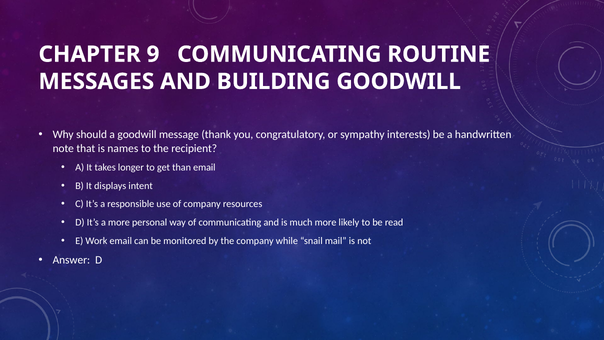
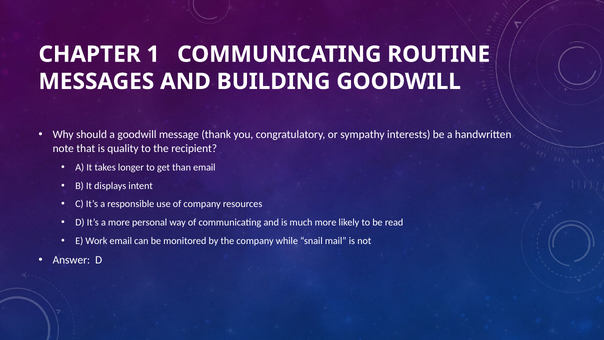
9: 9 -> 1
names: names -> quality
